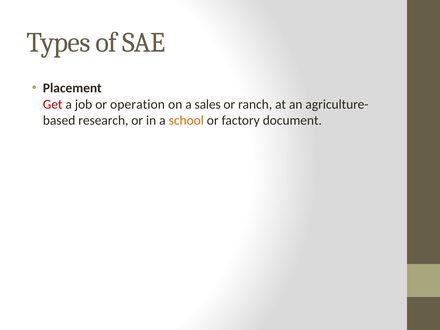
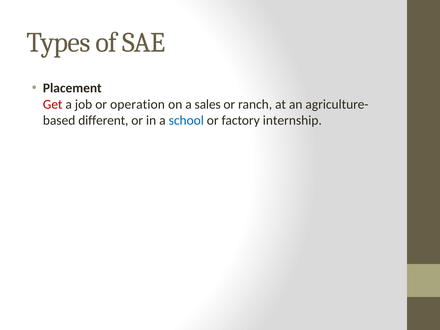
research: research -> different
school colour: orange -> blue
document: document -> internship
